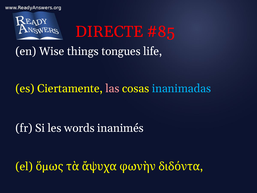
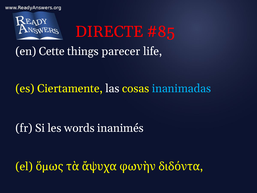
Wise: Wise -> Cette
tongues: tongues -> parecer
las colour: pink -> white
